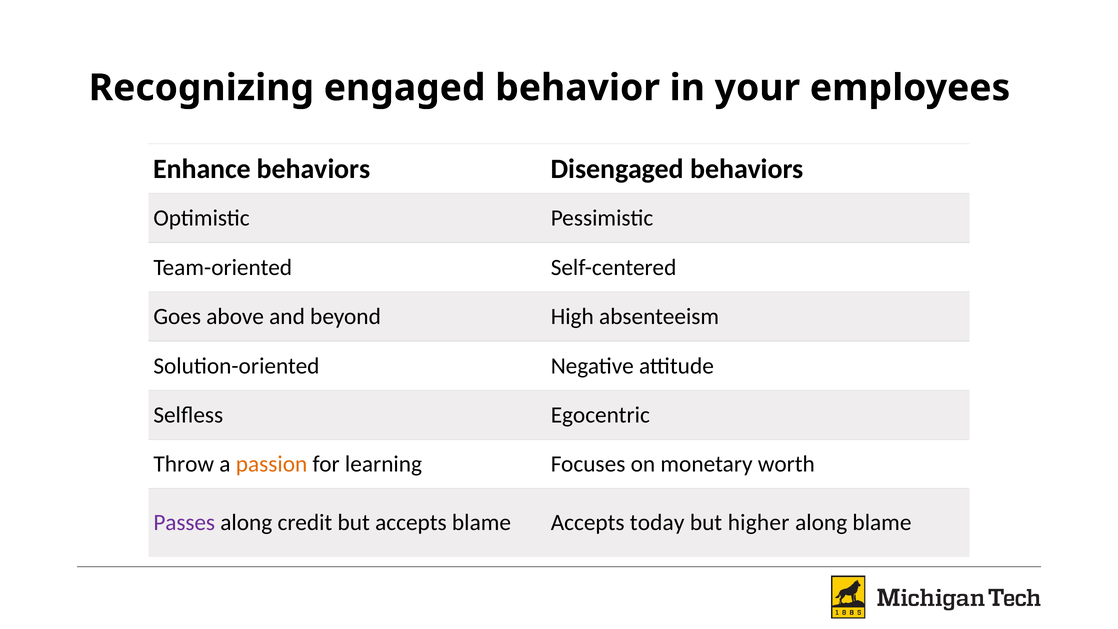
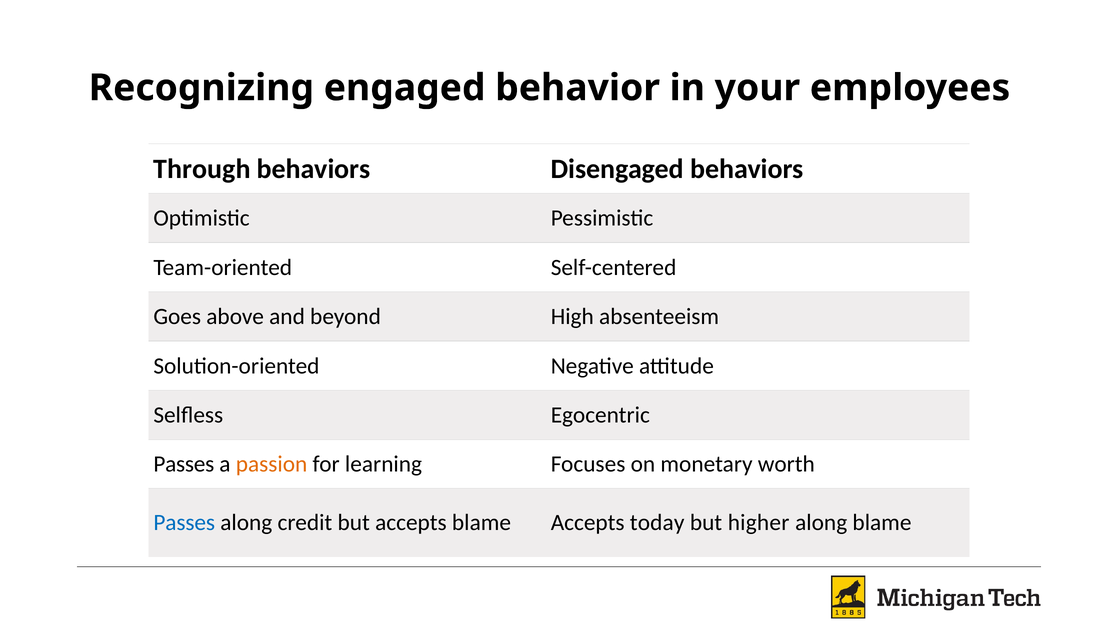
Enhance: Enhance -> Through
Throw at (184, 464): Throw -> Passes
Passes at (184, 523) colour: purple -> blue
